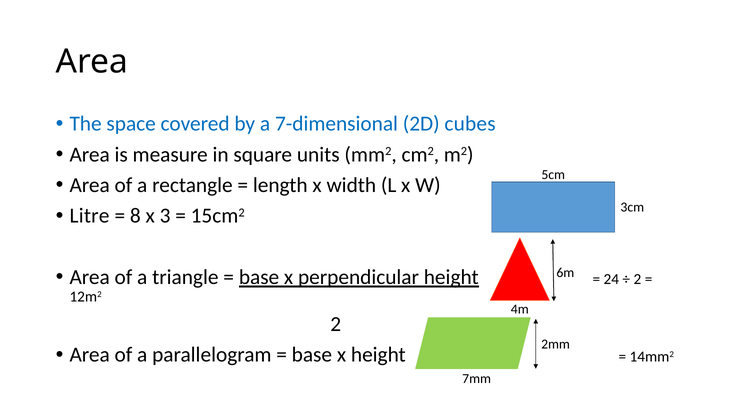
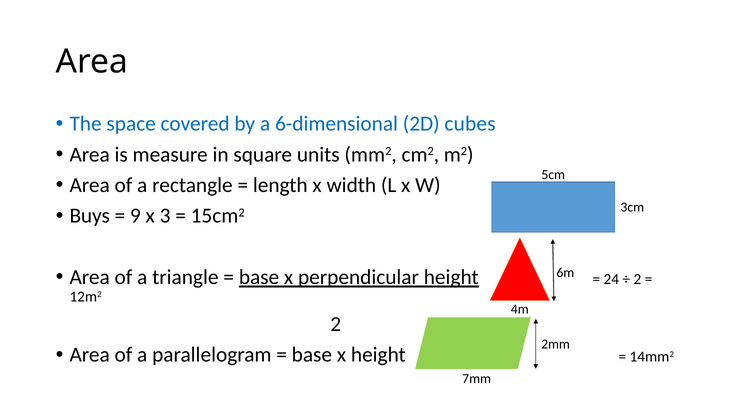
7-dimensional: 7-dimensional -> 6-dimensional
Litre: Litre -> Buys
8: 8 -> 9
